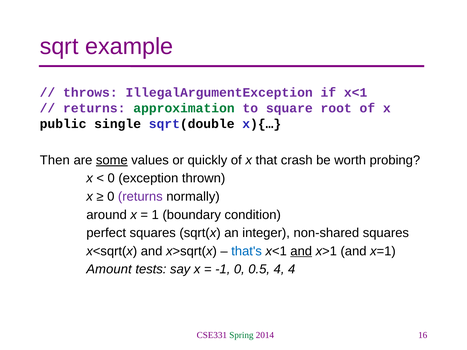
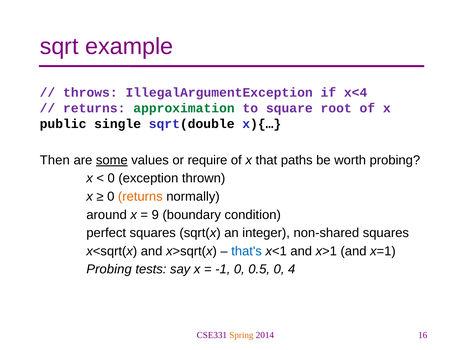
if x<1: x<1 -> x<4
quickly: quickly -> require
crash: crash -> paths
returns at (140, 197) colour: purple -> orange
1: 1 -> 9
and at (301, 251) underline: present -> none
Amount at (109, 269): Amount -> Probing
0.5 4: 4 -> 0
Spring colour: green -> orange
